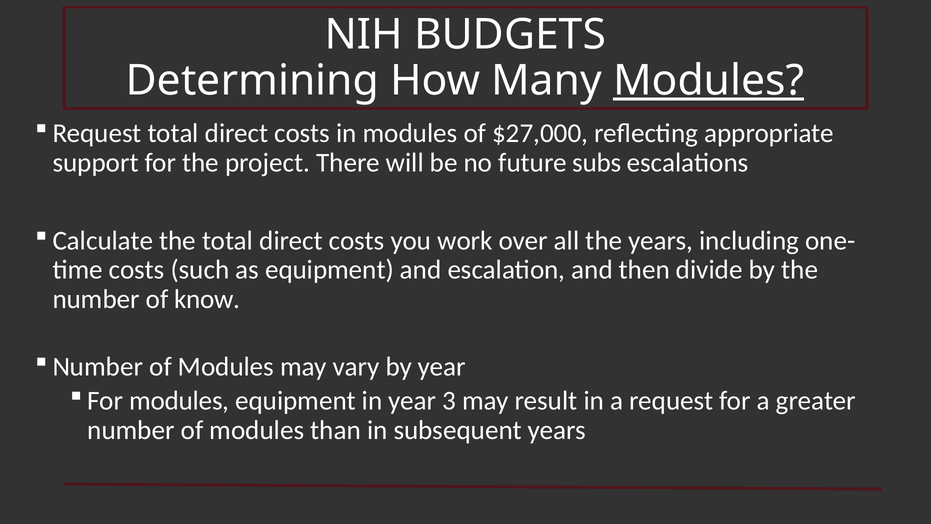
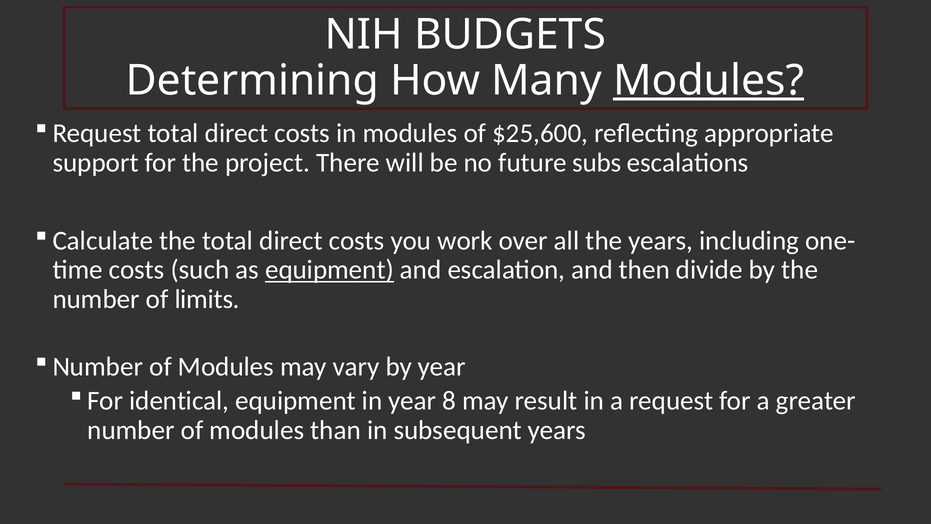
$27,000: $27,000 -> $25,600
equipment at (329, 270) underline: none -> present
know: know -> limits
For modules: modules -> identical
3: 3 -> 8
